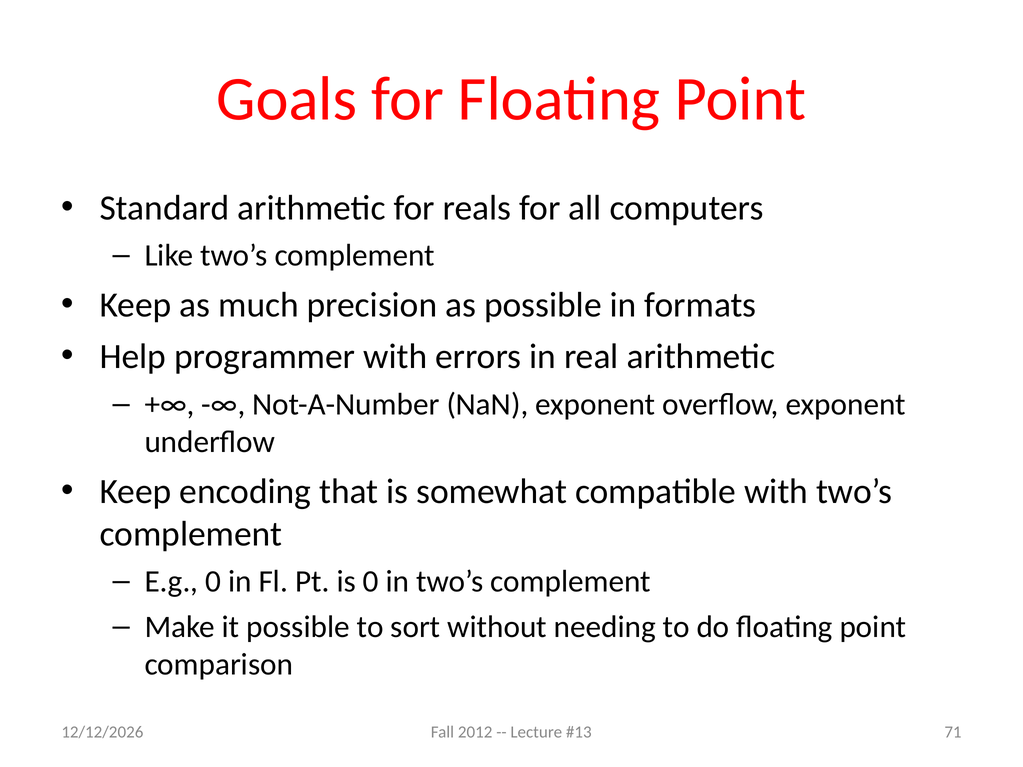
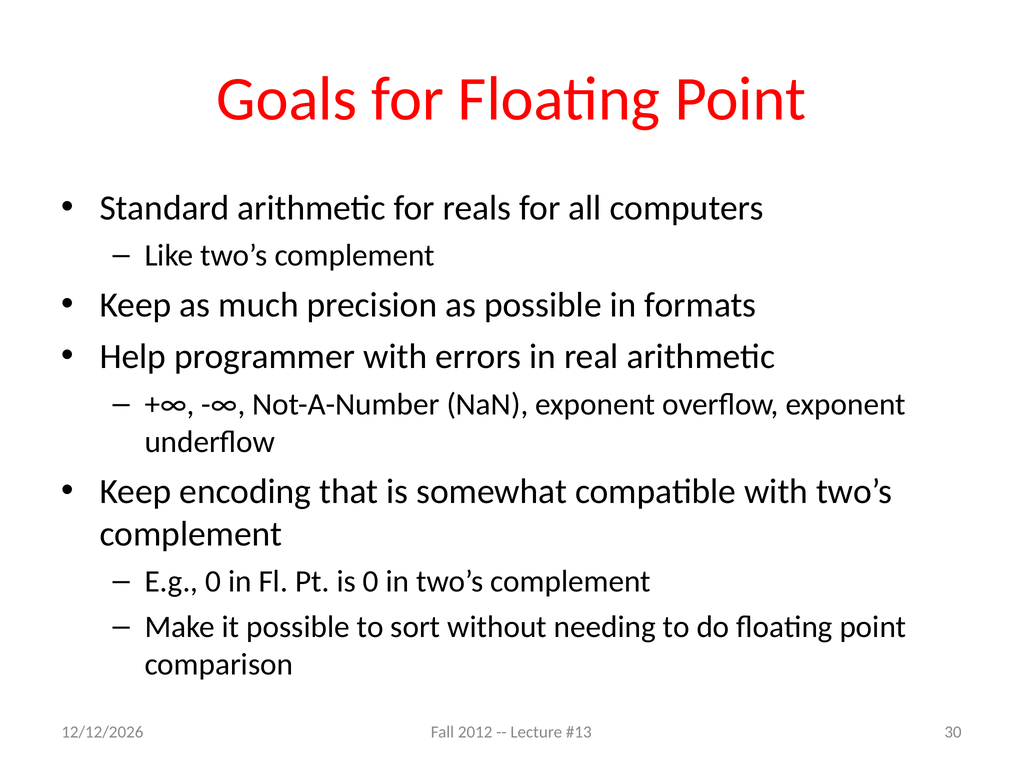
71: 71 -> 30
